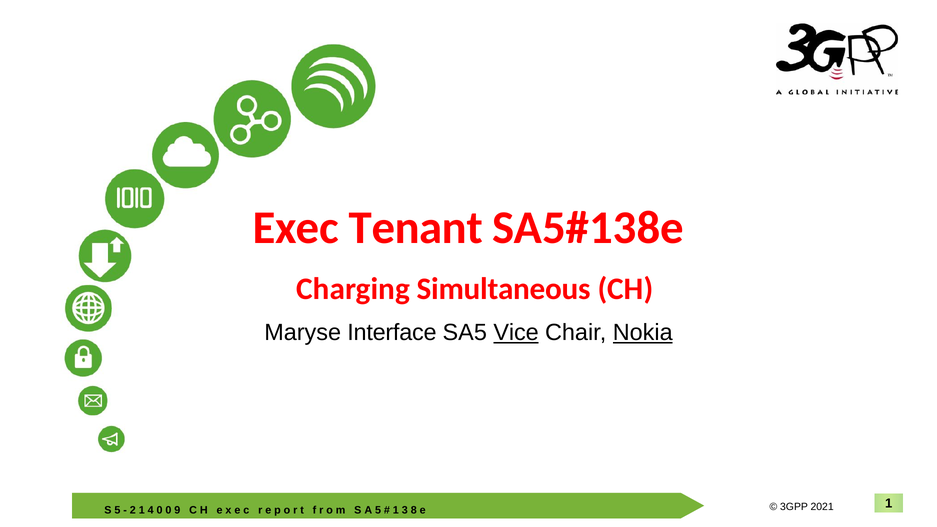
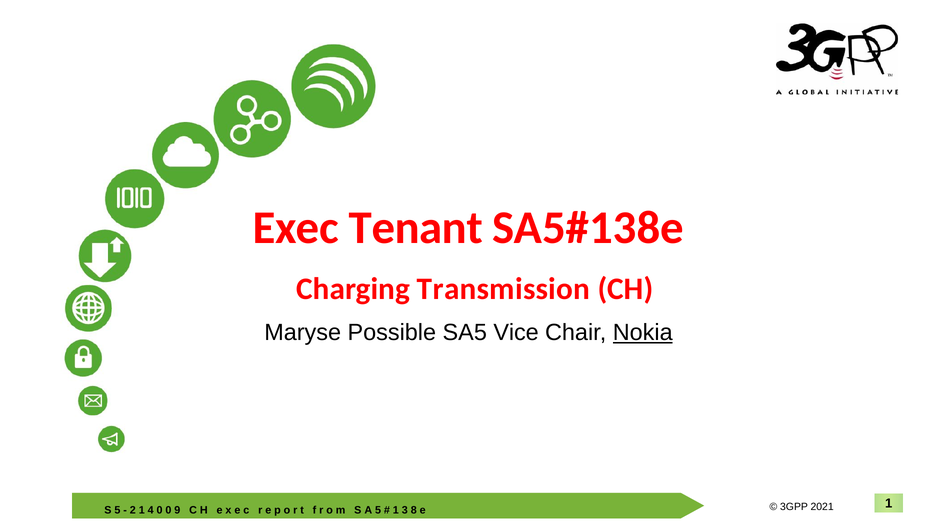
Simultaneous: Simultaneous -> Transmission
Interface: Interface -> Possible
Vice underline: present -> none
